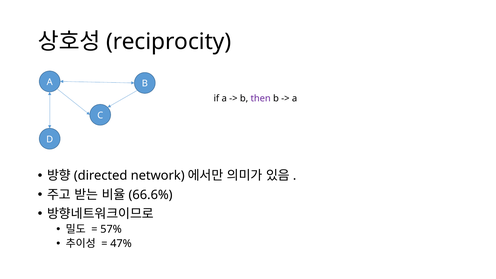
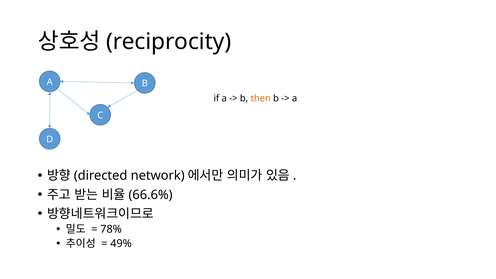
then colour: purple -> orange
57%: 57% -> 78%
47%: 47% -> 49%
